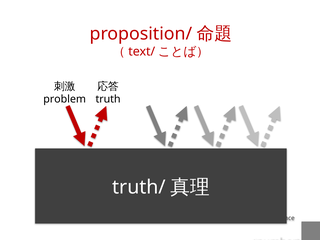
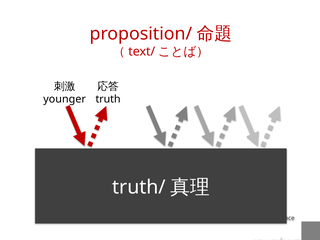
problem: problem -> younger
